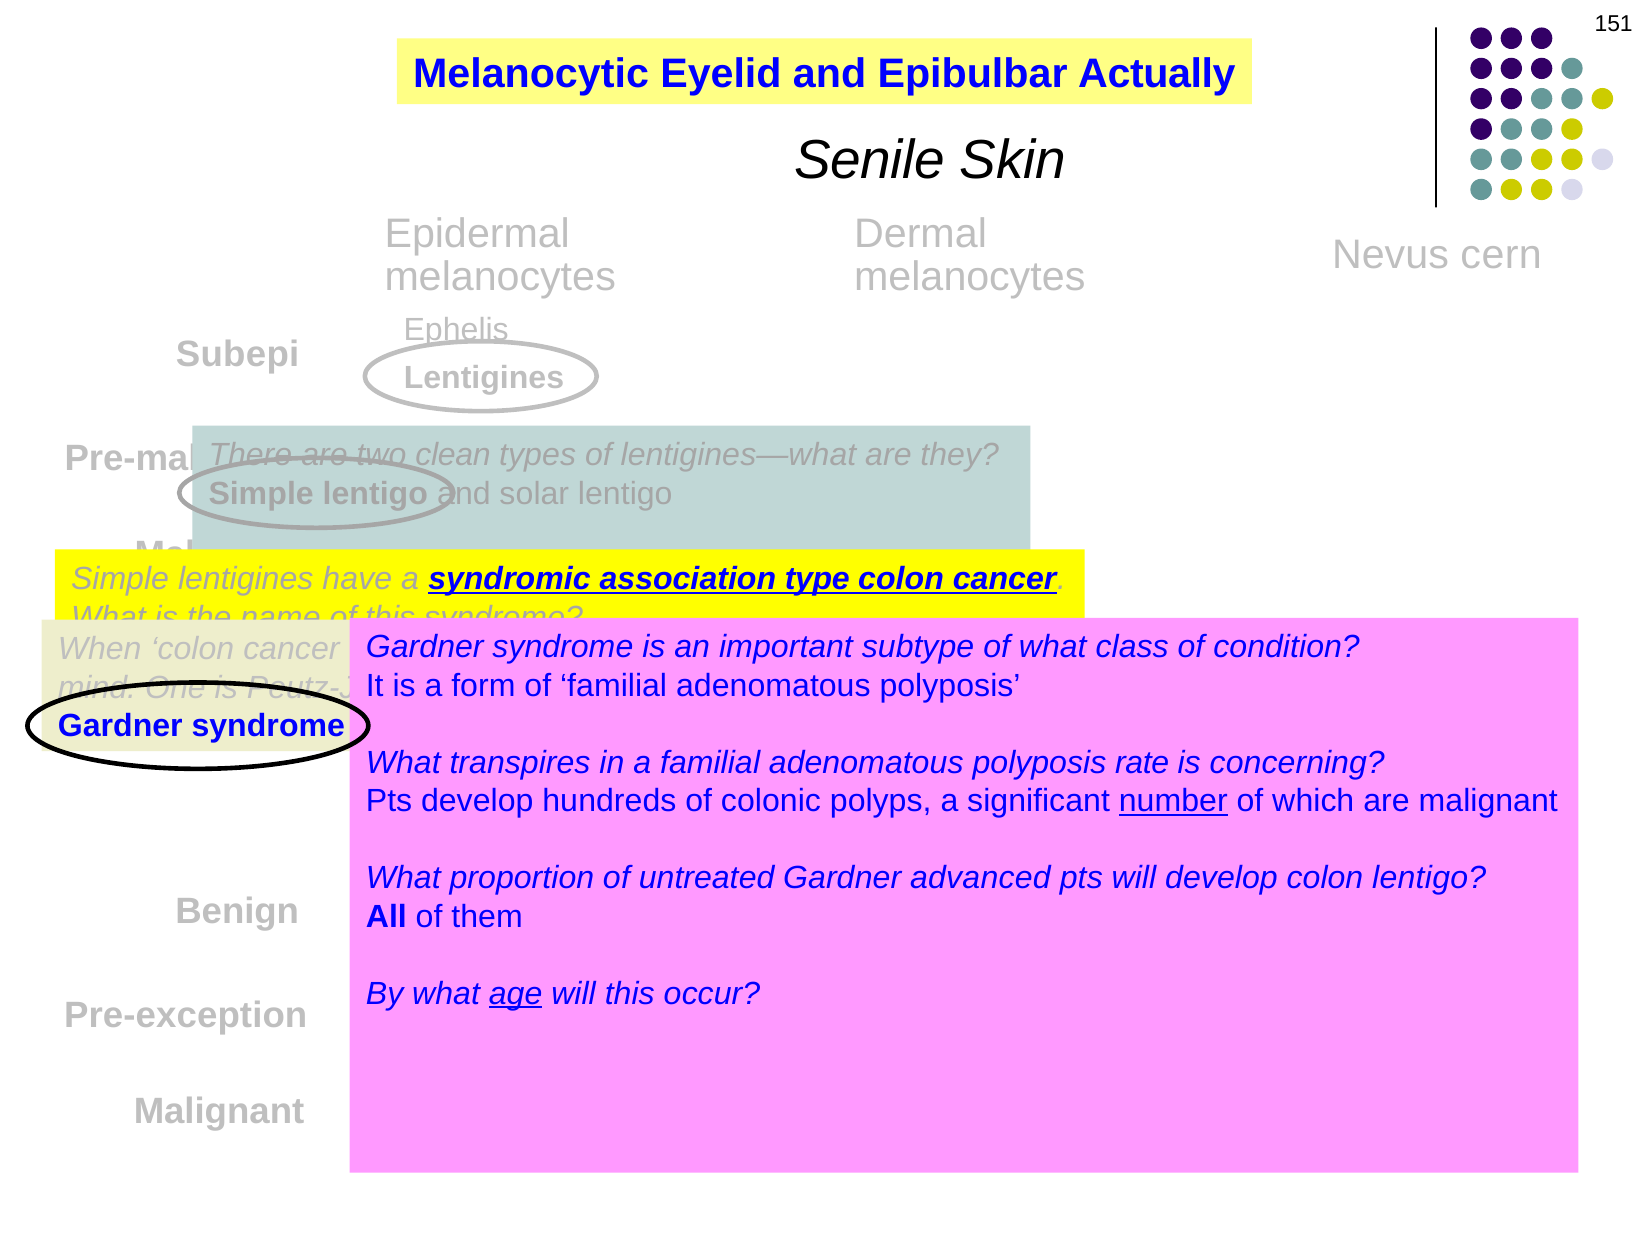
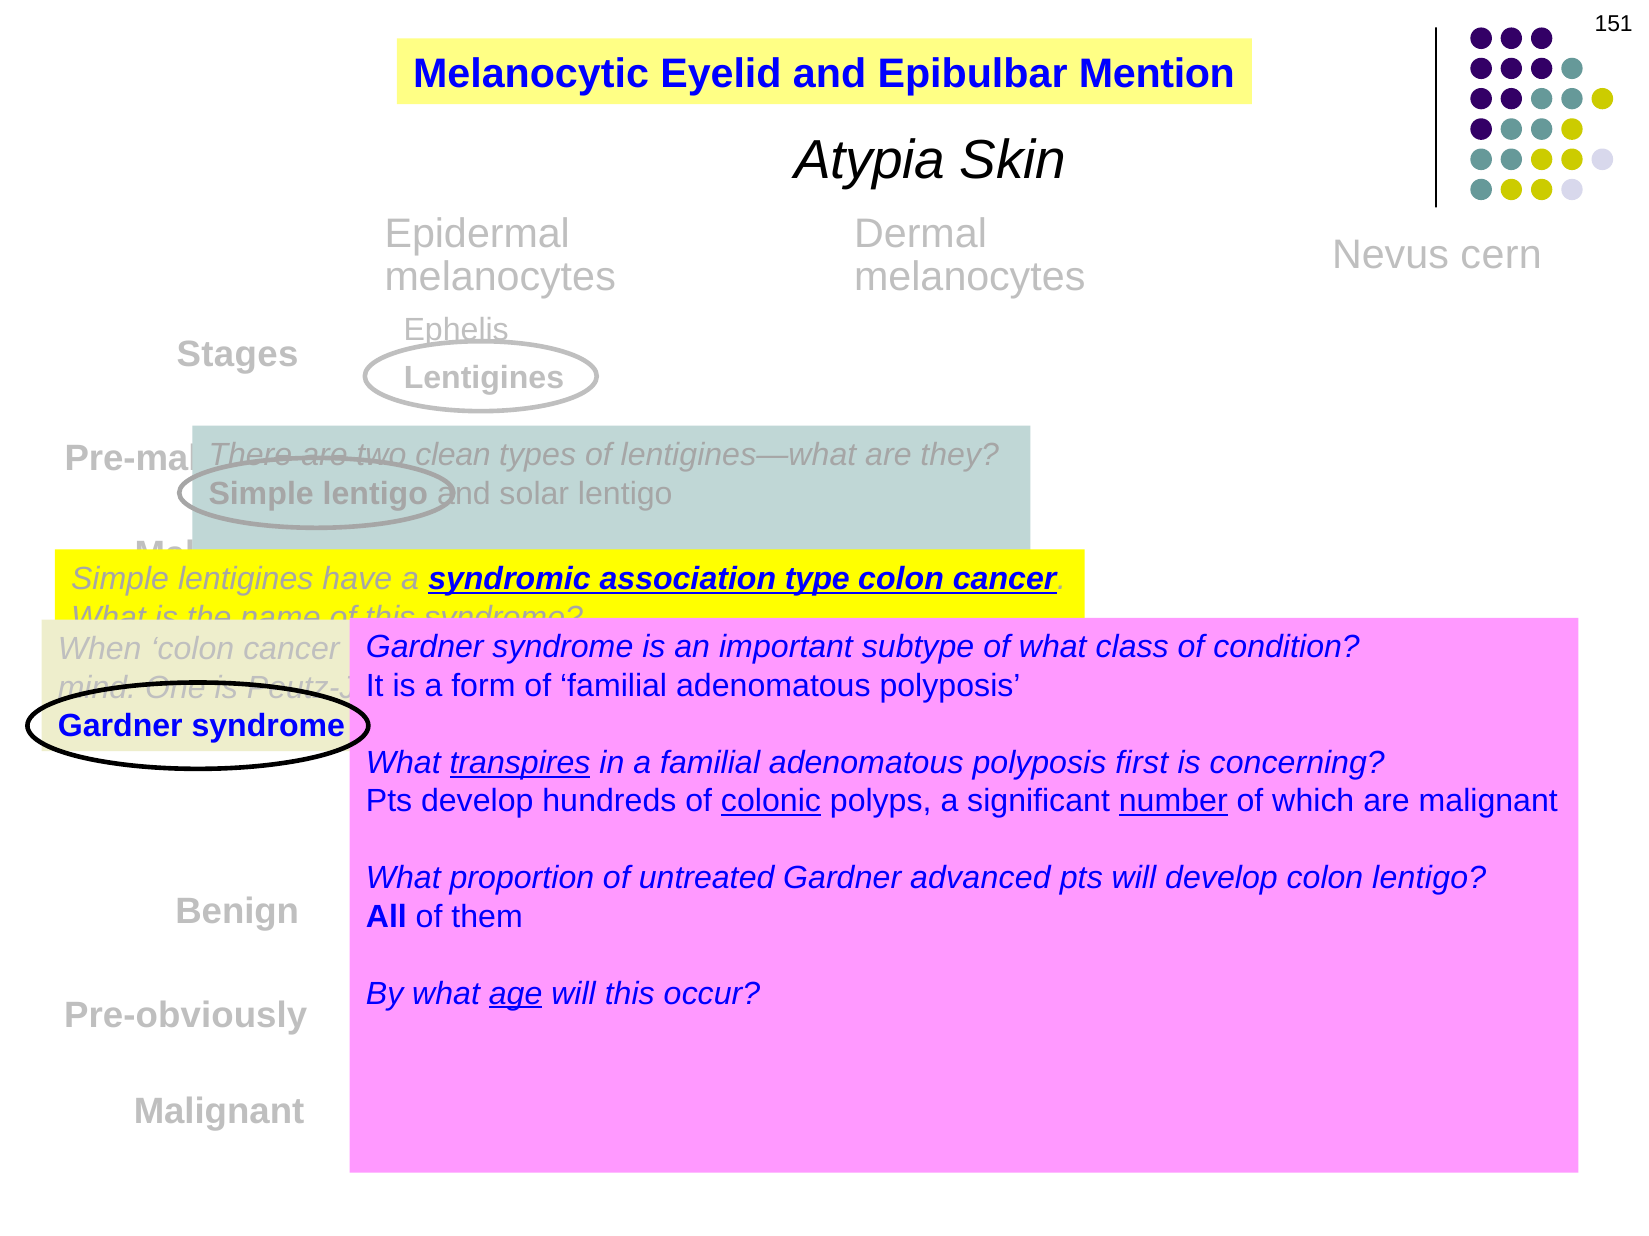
Actually: Actually -> Mention
Senile: Senile -> Atypia
Subepi: Subepi -> Stages
transpires underline: none -> present
rate: rate -> first
colonic underline: none -> present
Pre-exception: Pre-exception -> Pre-obviously
